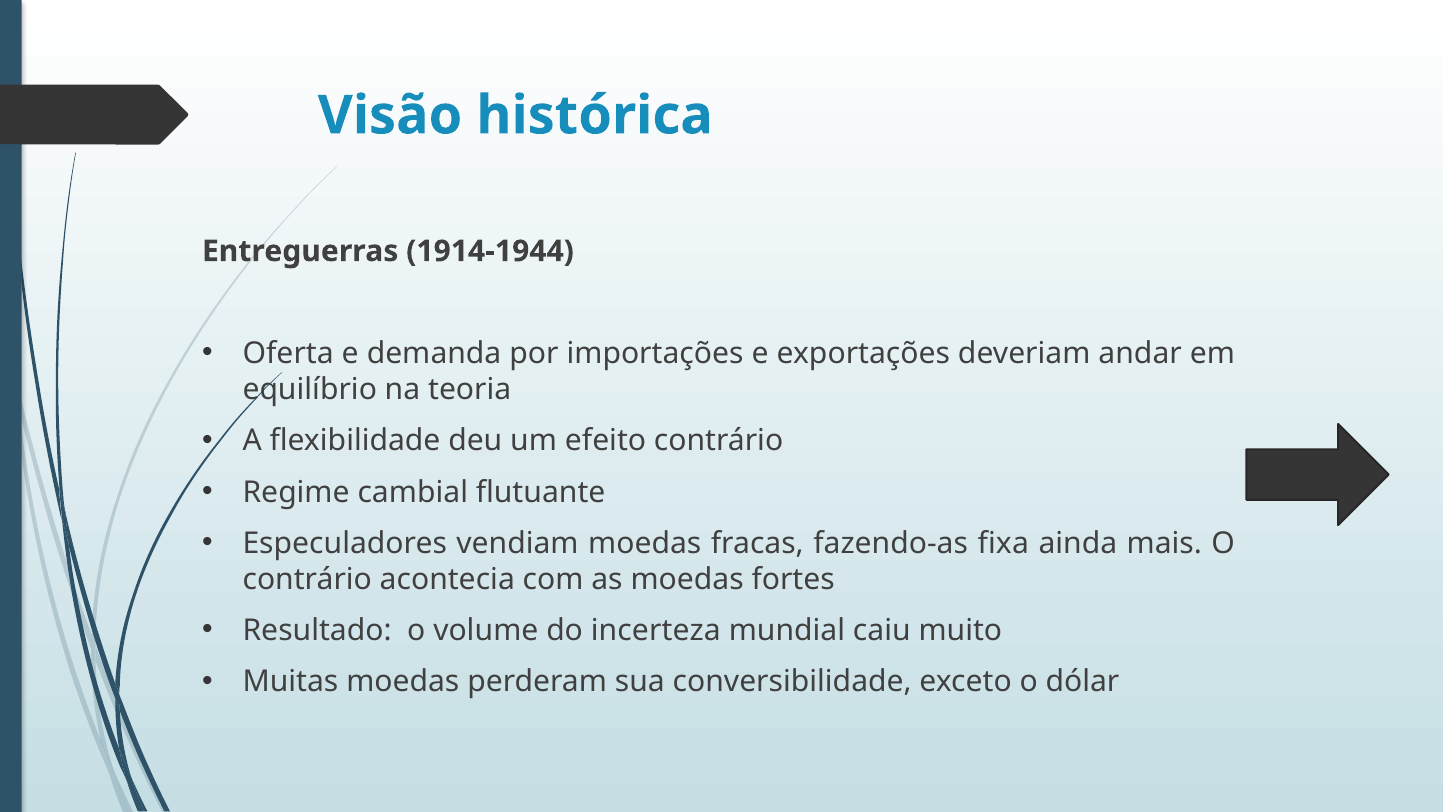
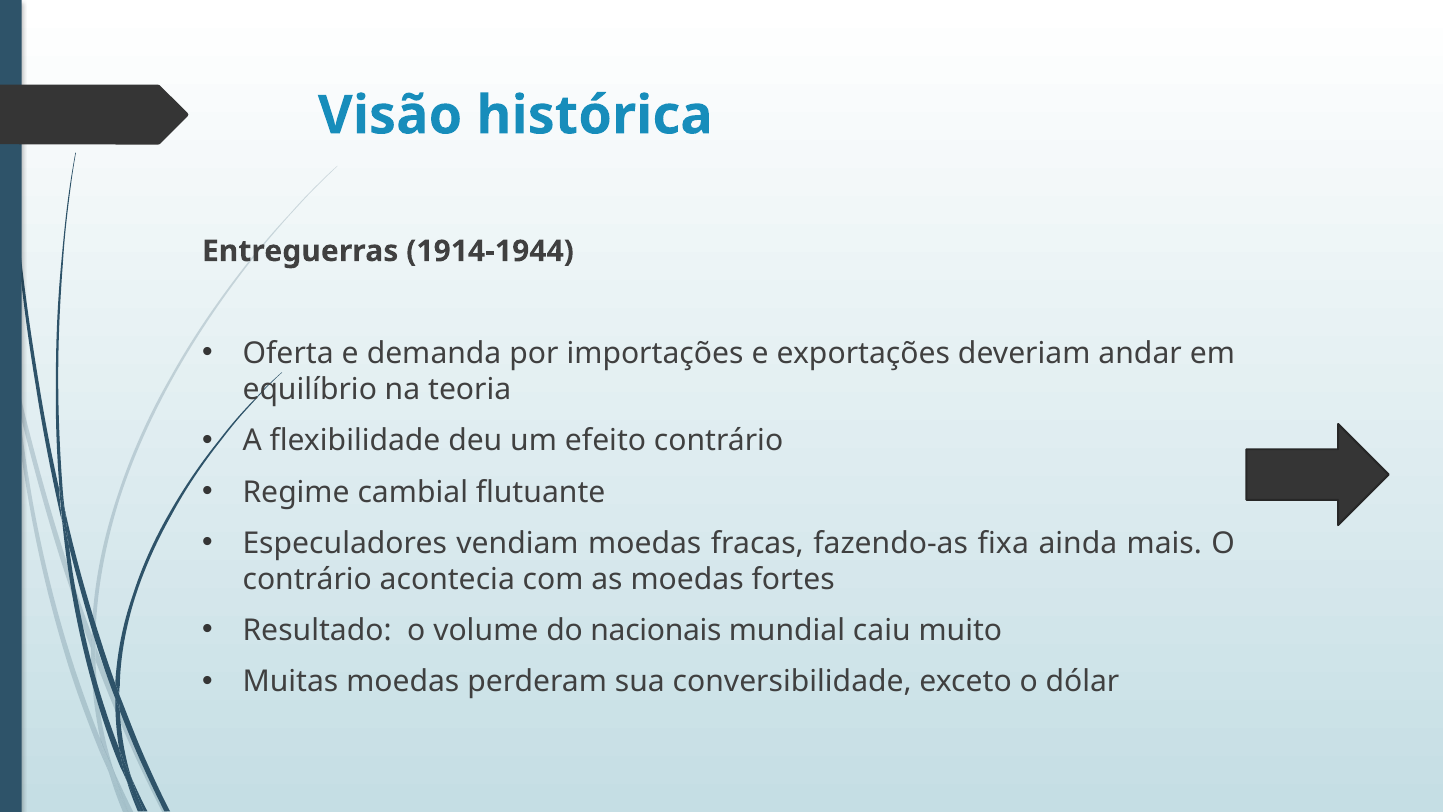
incerteza: incerteza -> nacionais
